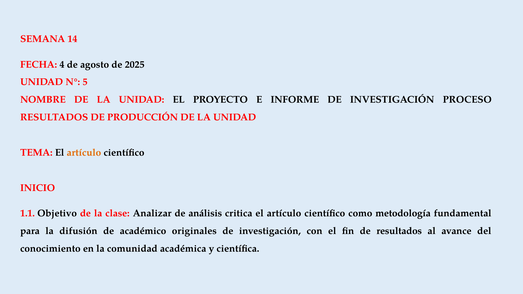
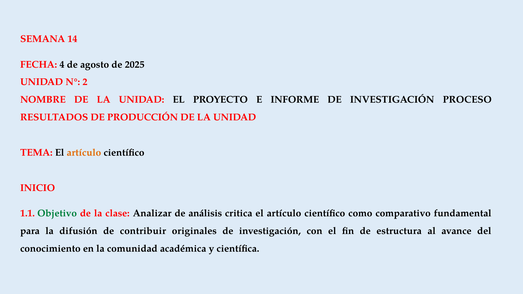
5: 5 -> 2
Objetivo colour: black -> green
metodología: metodología -> comparativo
académico: académico -> contribuir
de resultados: resultados -> estructura
